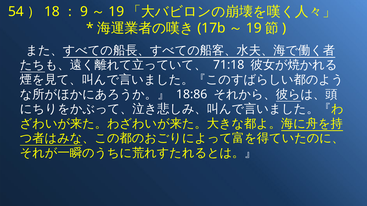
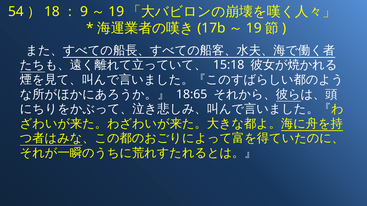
71:18: 71:18 -> 15:18
18:86: 18:86 -> 18:65
